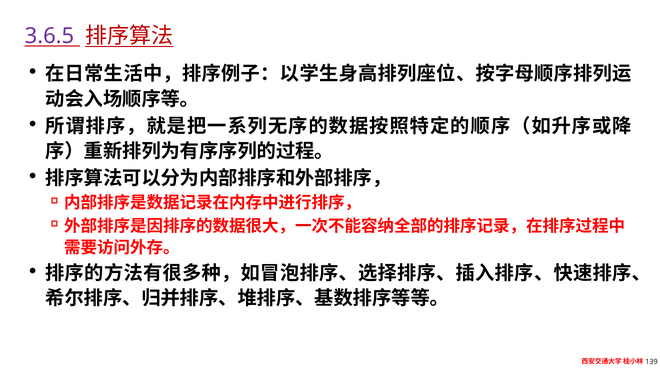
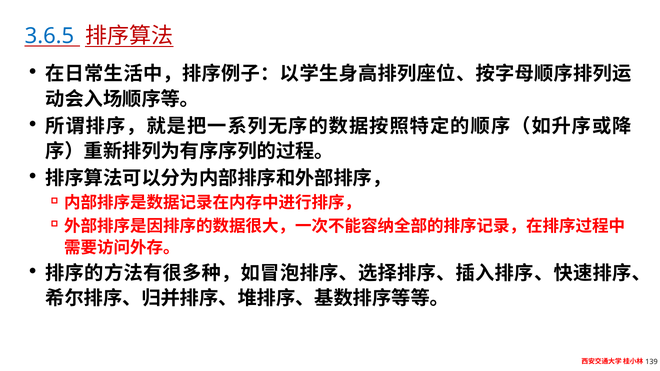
3.6.5 colour: purple -> blue
